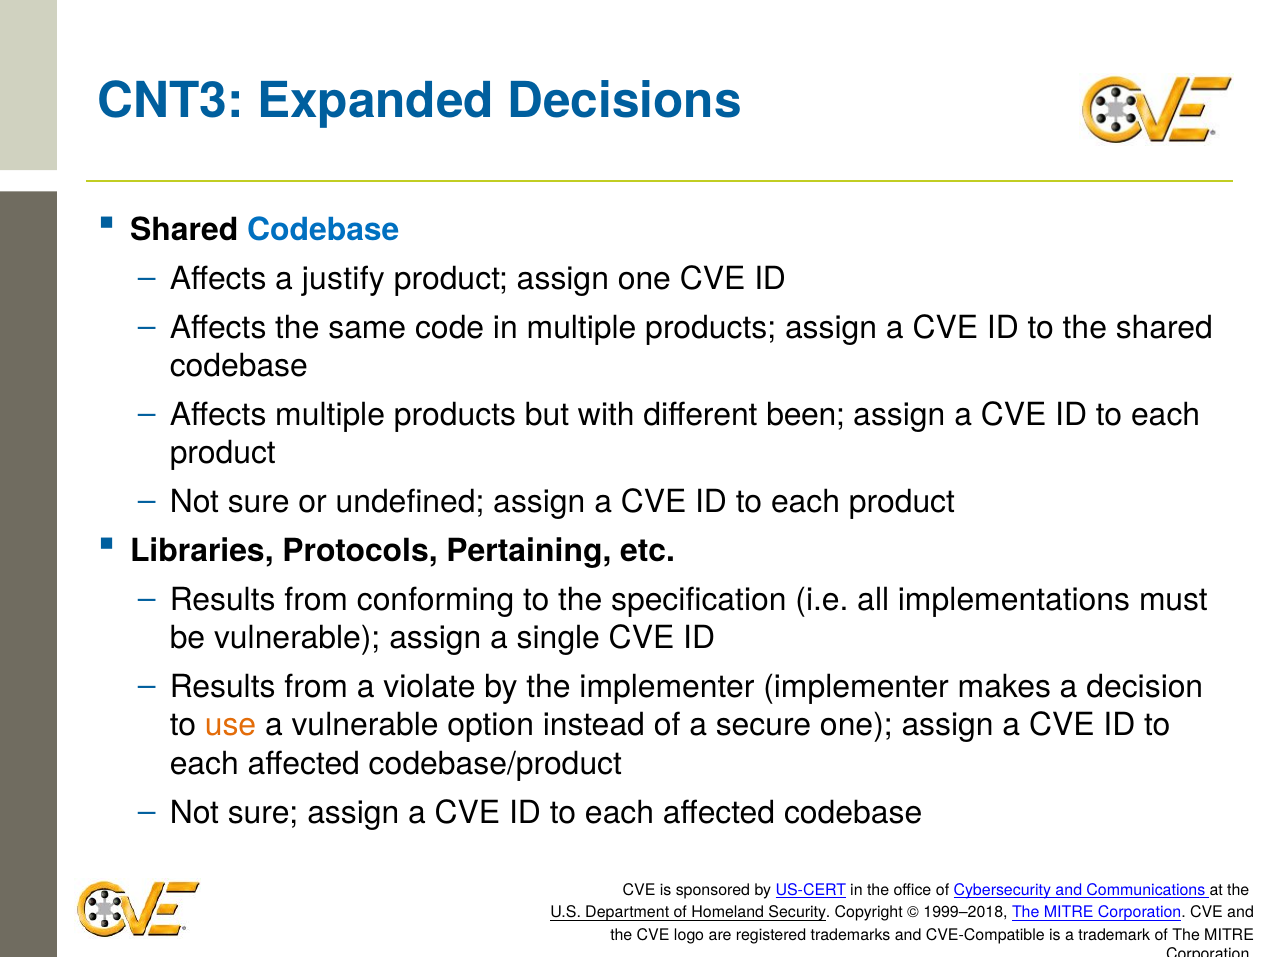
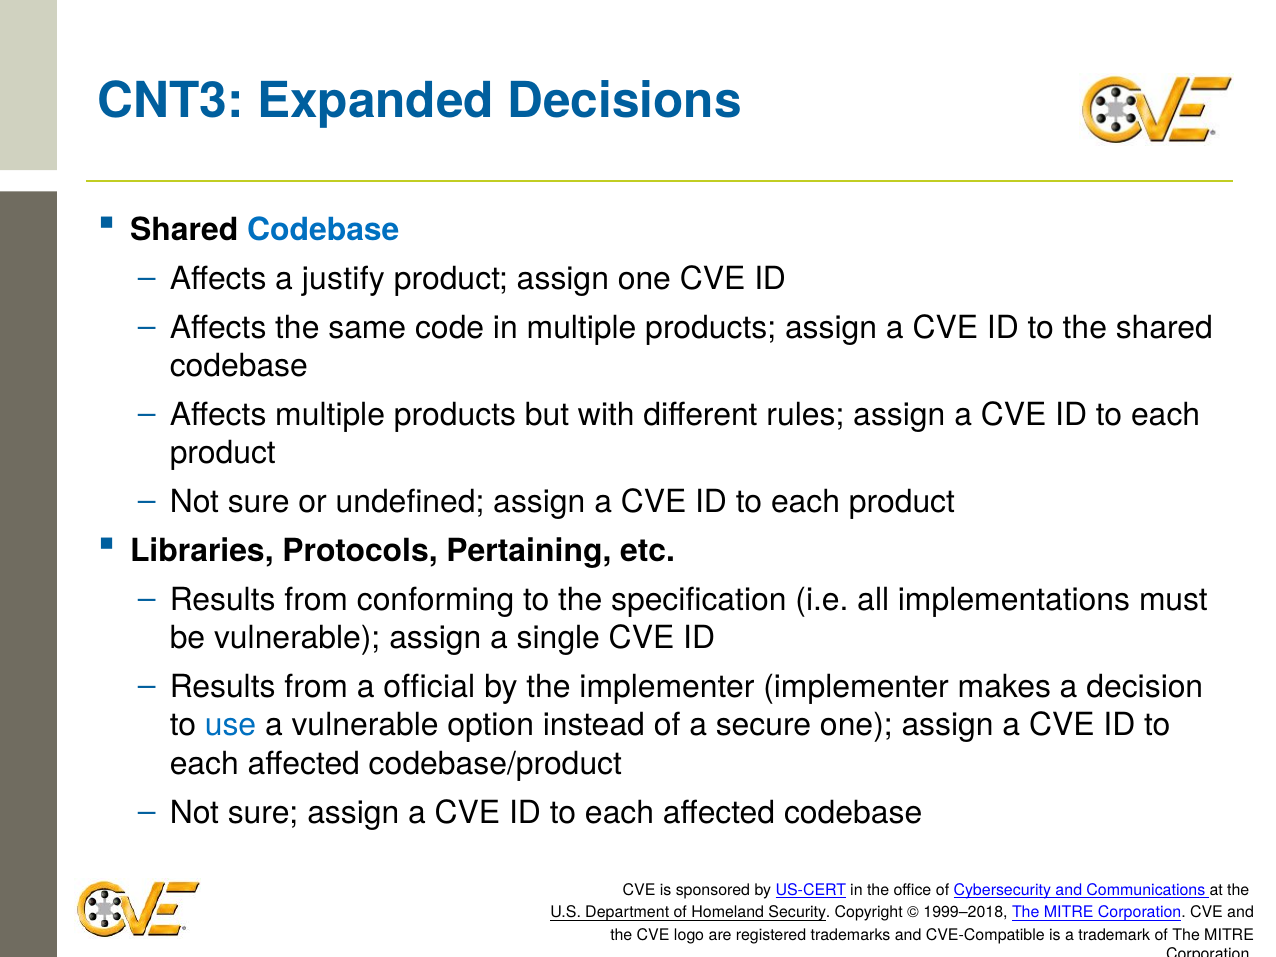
been: been -> rules
violate: violate -> official
use colour: orange -> blue
